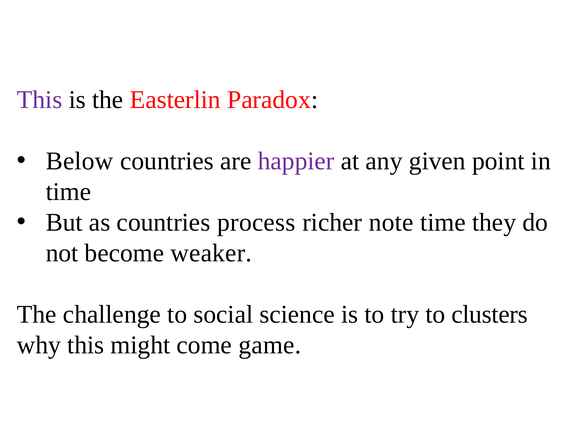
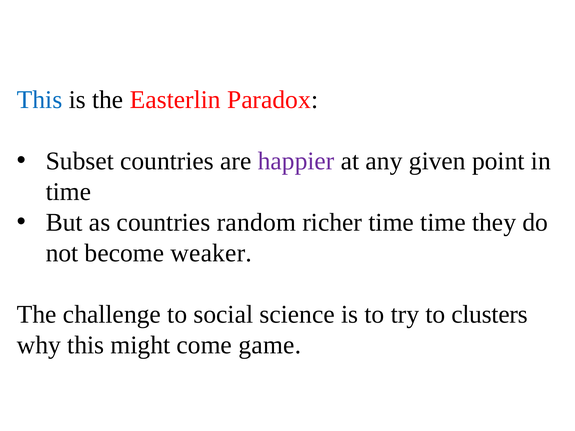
This at (40, 100) colour: purple -> blue
Below: Below -> Subset
process: process -> random
richer note: note -> time
